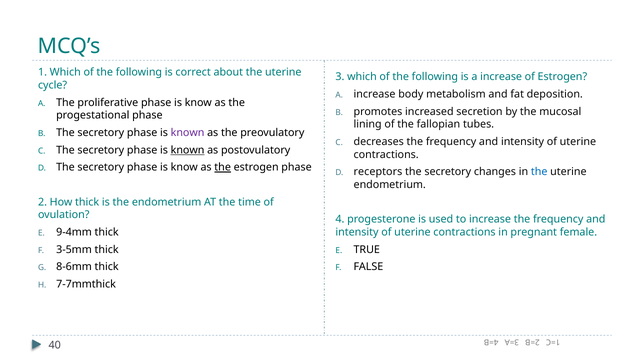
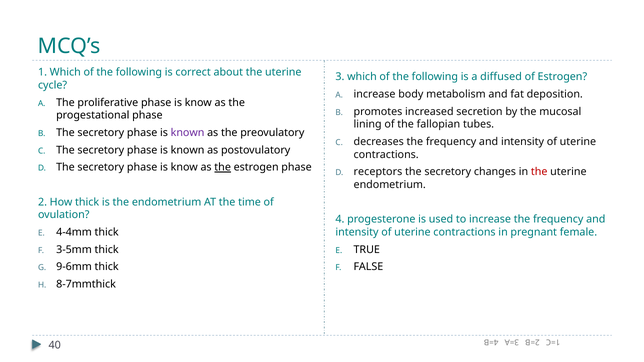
is a increase: increase -> diffused
known at (188, 150) underline: present -> none
the at (539, 172) colour: blue -> red
9-4mm: 9-4mm -> 4-4mm
8-6mm: 8-6mm -> 9-6mm
7-7mmthick: 7-7mmthick -> 8-7mmthick
